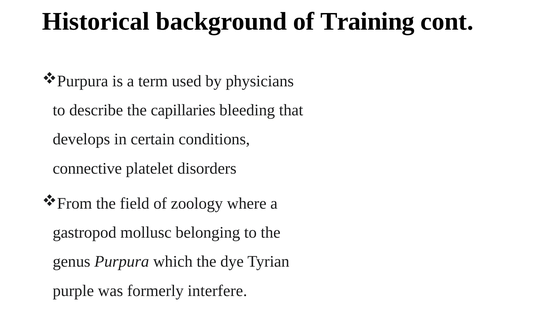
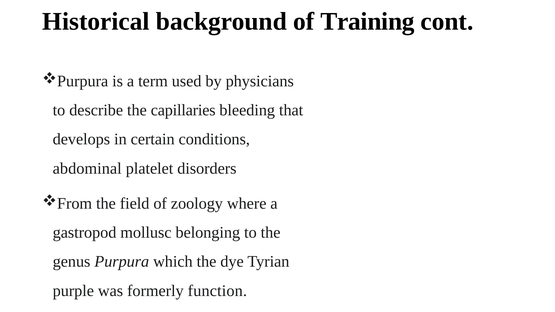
connective: connective -> abdominal
interfere: interfere -> function
